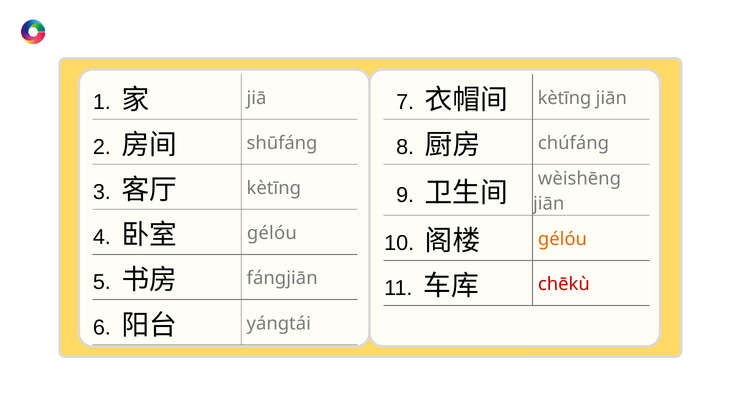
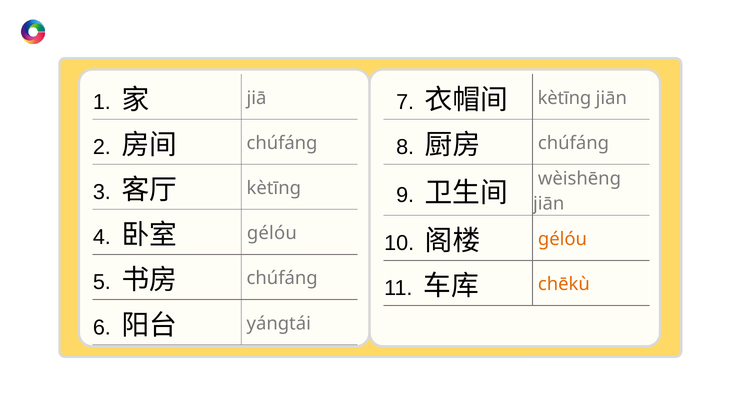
shūfánɡ at (282, 143): shūfánɡ -> chúfánɡ
fánɡjiān at (282, 278): fánɡjiān -> chúfánɡ
chēkù colour: red -> orange
